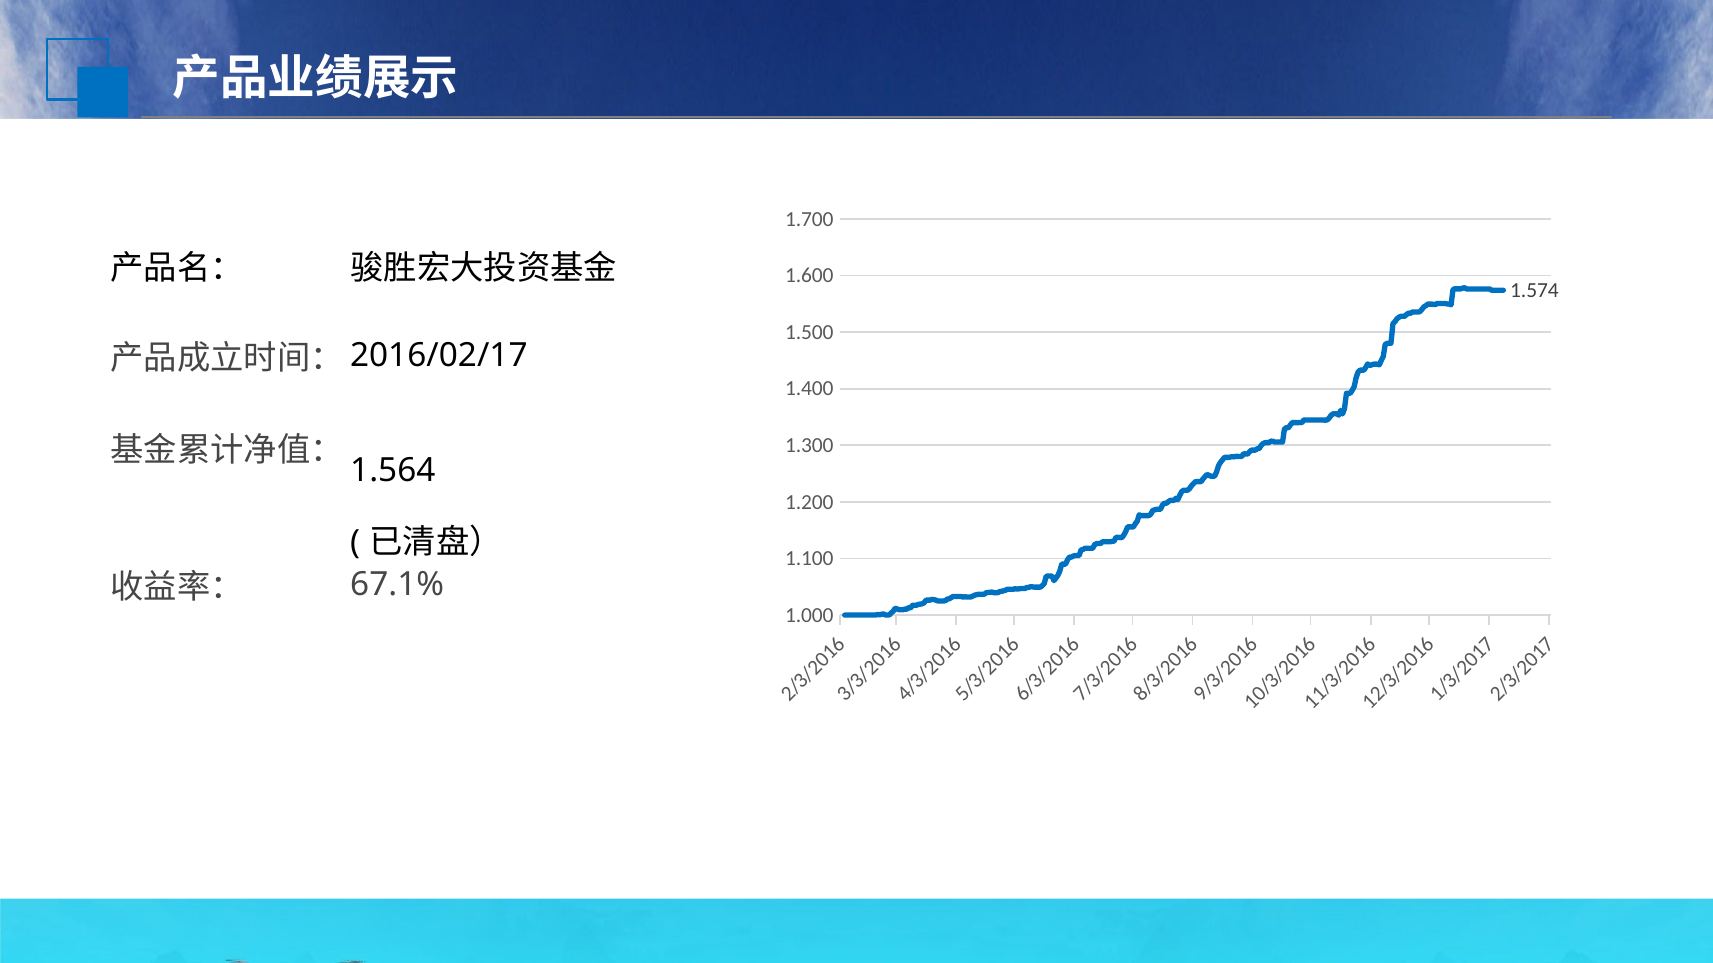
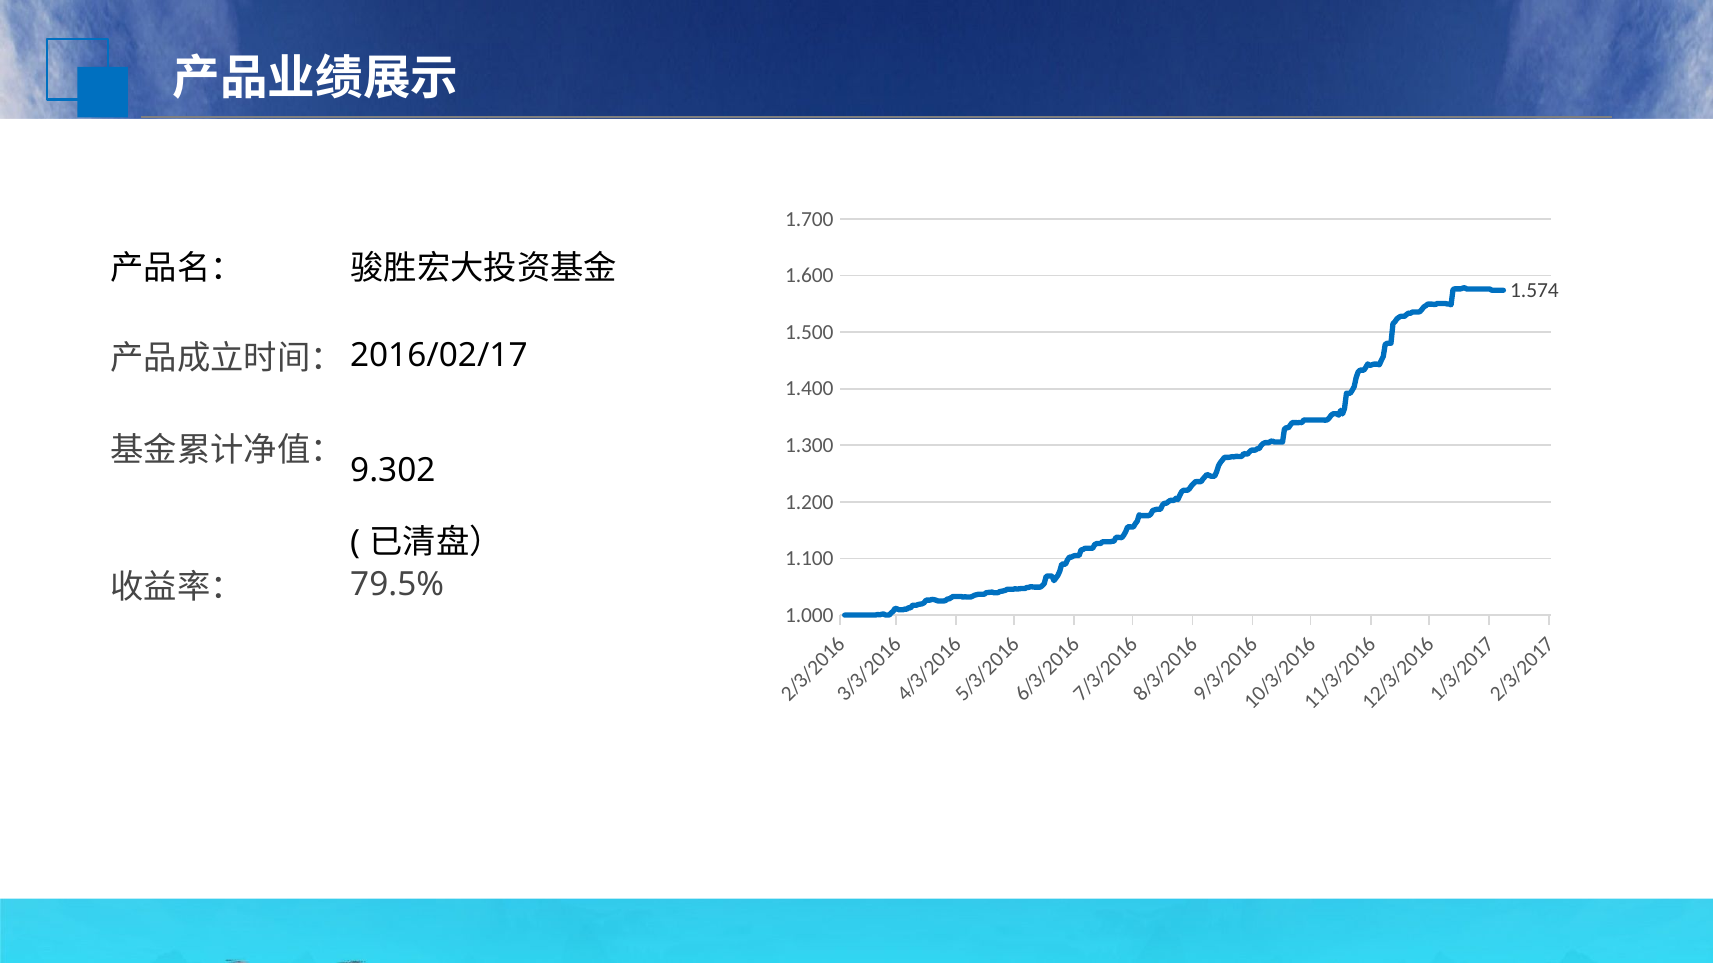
1.564: 1.564 -> 9.302
67.1%: 67.1% -> 79.5%
